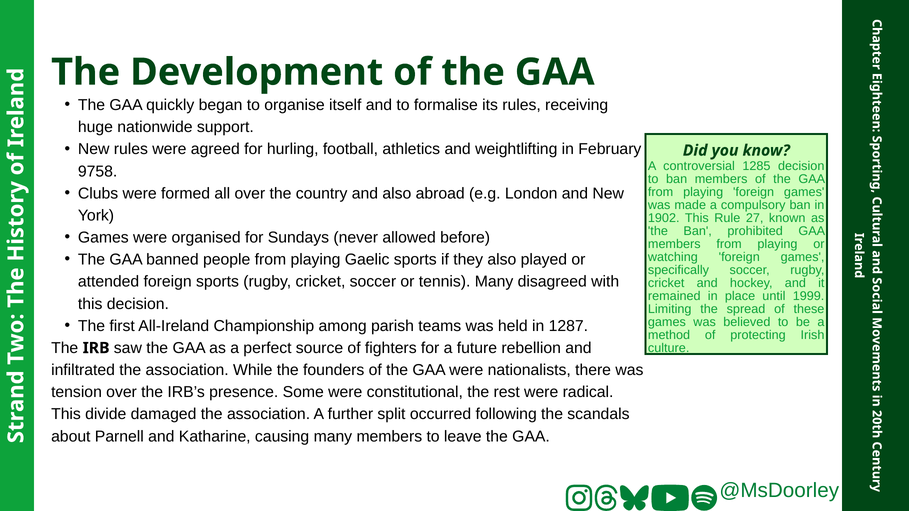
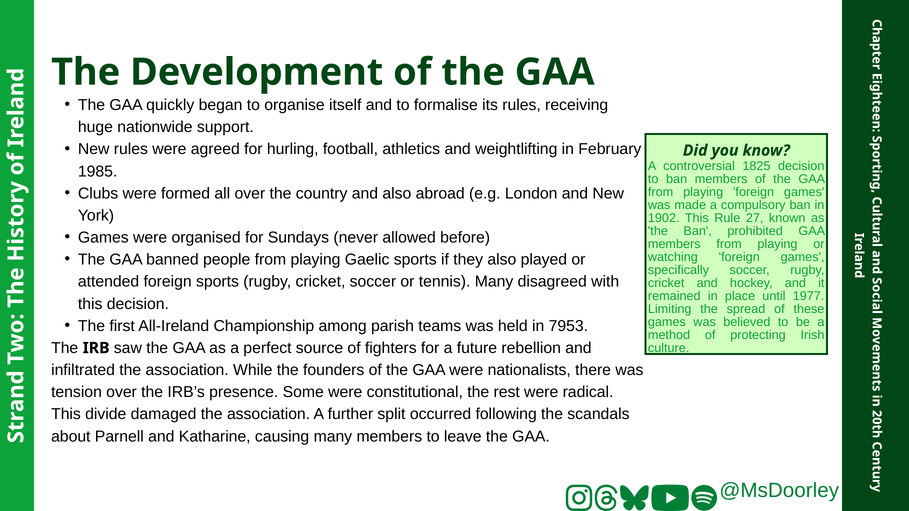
1285: 1285 -> 1825
9758: 9758 -> 1985
1999: 1999 -> 1977
1287: 1287 -> 7953
